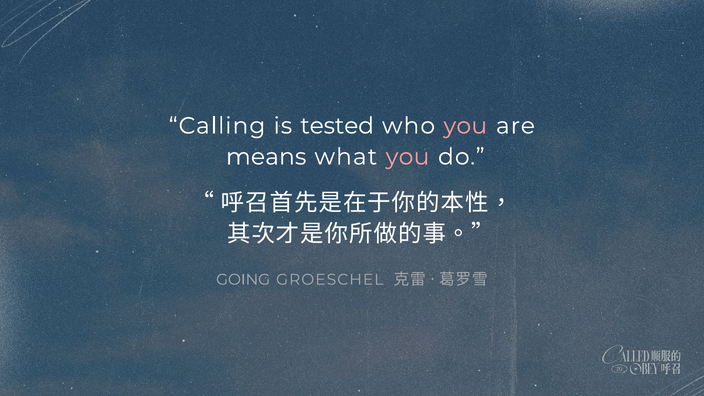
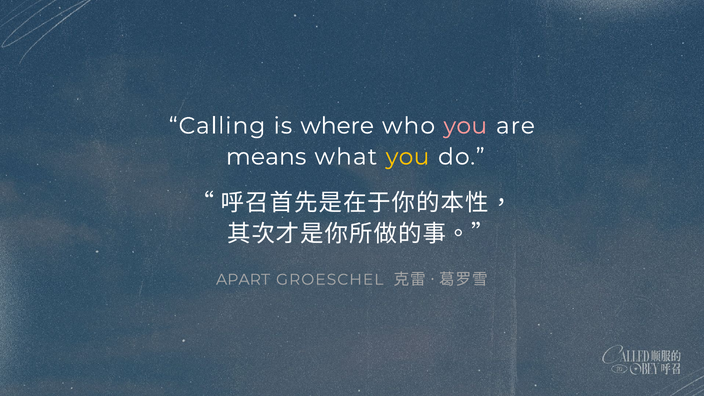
tested: tested -> where
you at (408, 157) colour: pink -> yellow
GOING: GOING -> APART
